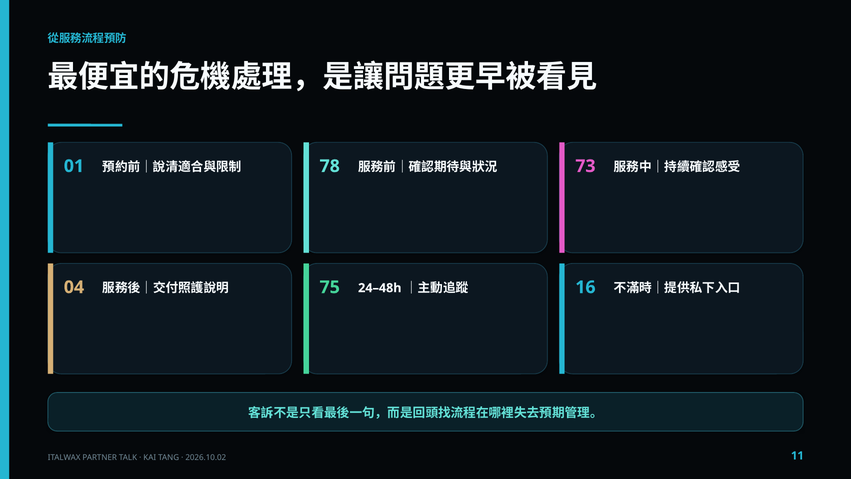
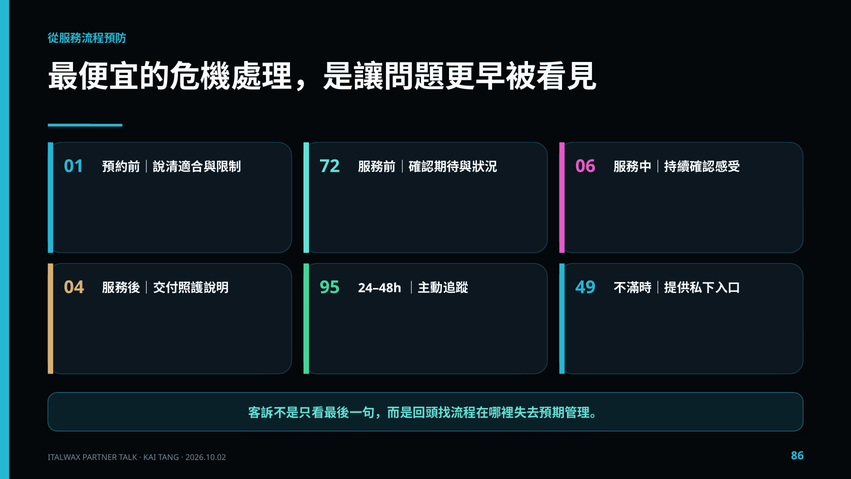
78: 78 -> 72
73: 73 -> 06
75: 75 -> 95
16: 16 -> 49
11: 11 -> 86
